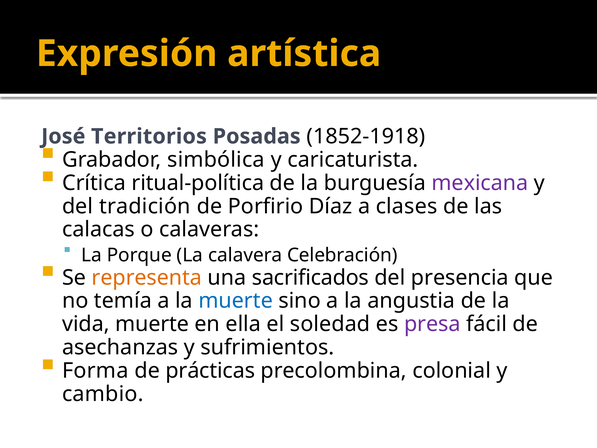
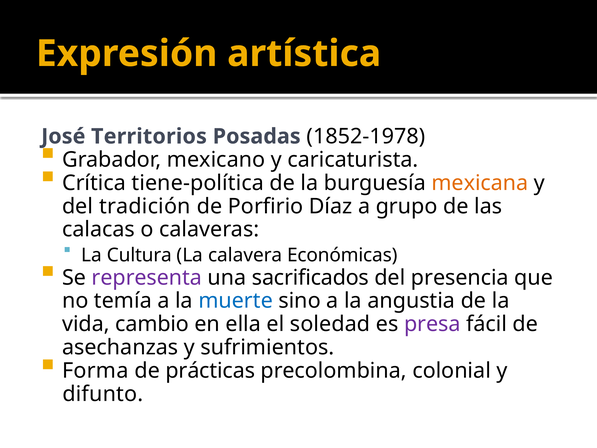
1852-1918: 1852-1918 -> 1852-1978
simbólica: simbólica -> mexicano
ritual-política: ritual-política -> tiene-política
mexicana colour: purple -> orange
clases: clases -> grupo
Porque: Porque -> Cultura
Celebración: Celebración -> Económicas
representa colour: orange -> purple
vida muerte: muerte -> cambio
cambio: cambio -> difunto
